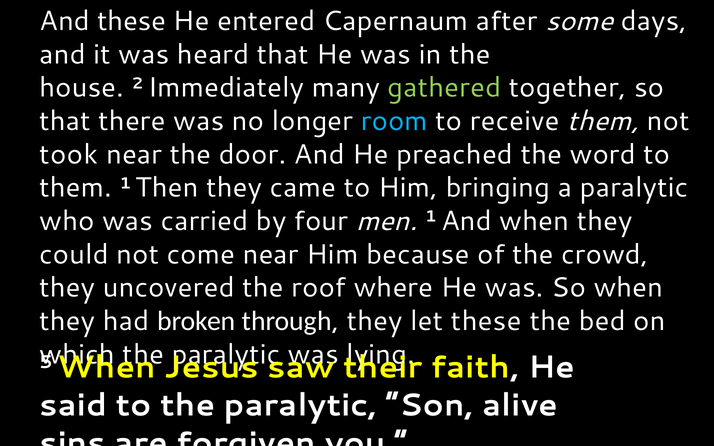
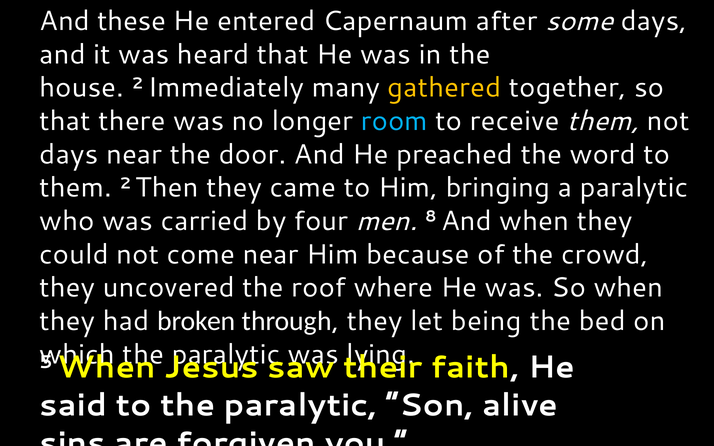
gathered colour: light green -> yellow
took at (69, 155): took -> days
them 1: 1 -> 2
men 1: 1 -> 8
let these: these -> being
